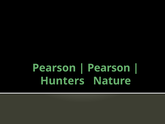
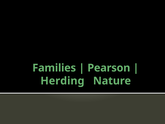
Pearson at (54, 68): Pearson -> Families
Hunters: Hunters -> Herding
